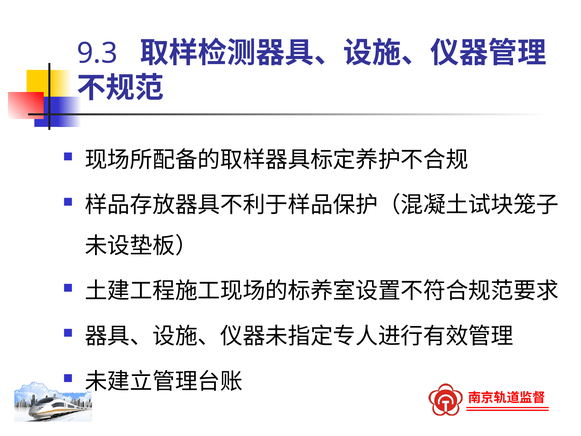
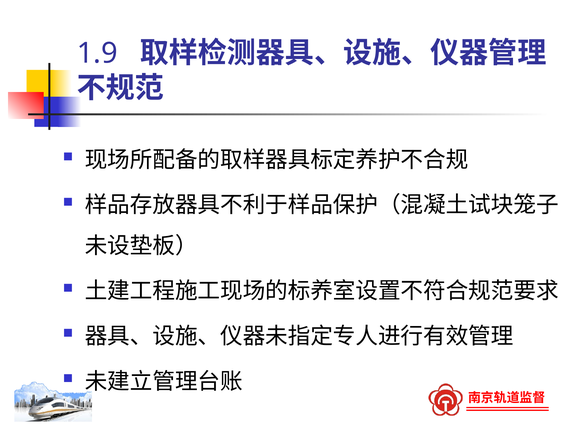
9.3: 9.3 -> 1.9
